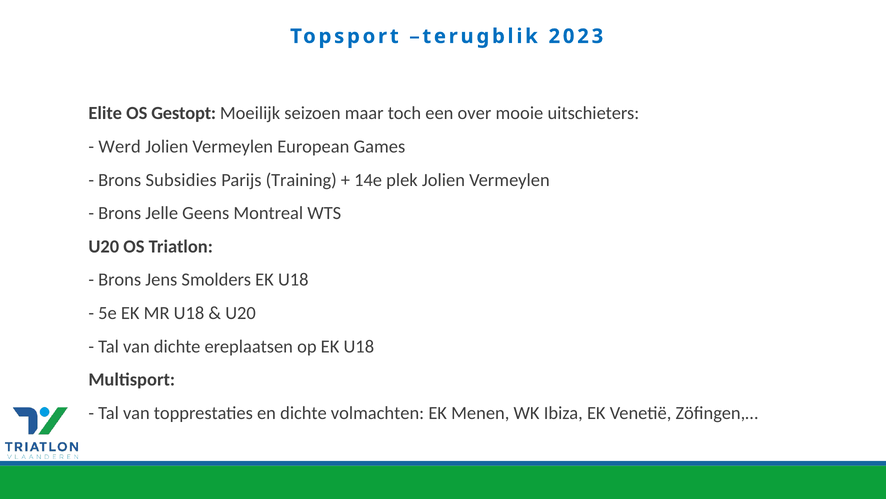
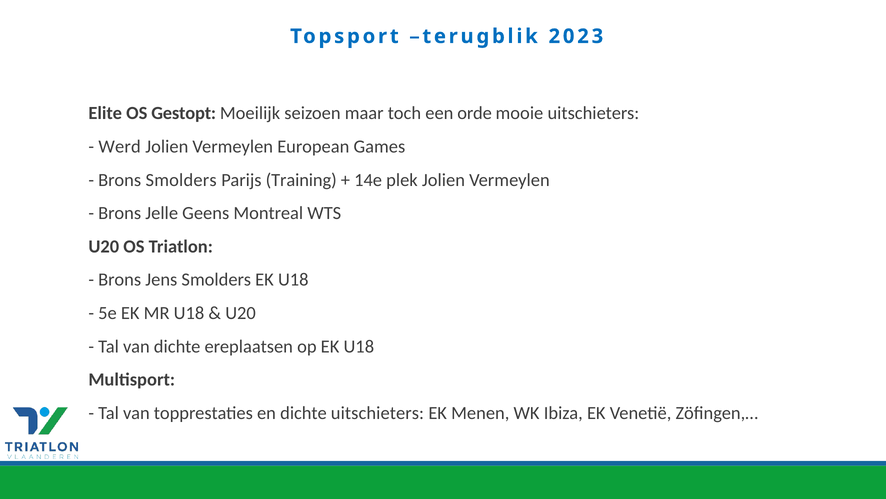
over: over -> orde
Brons Subsidies: Subsidies -> Smolders
dichte volmachten: volmachten -> uitschieters
